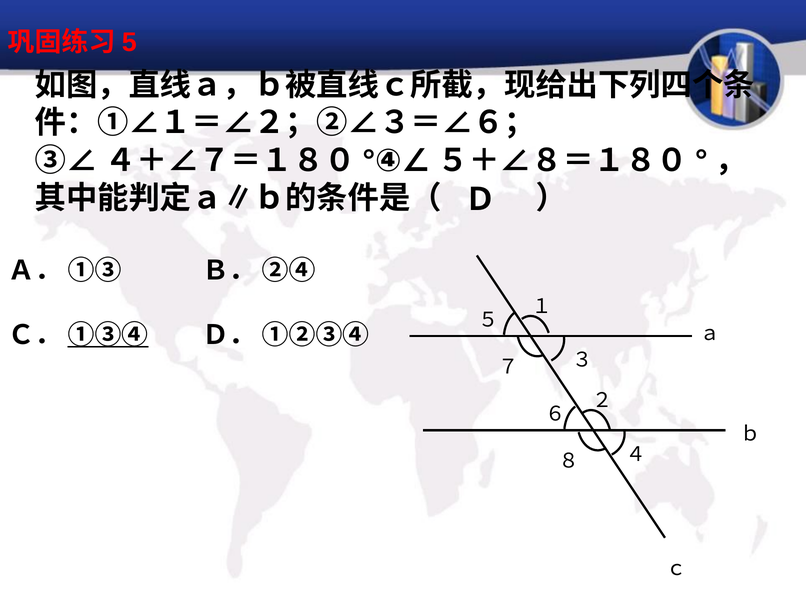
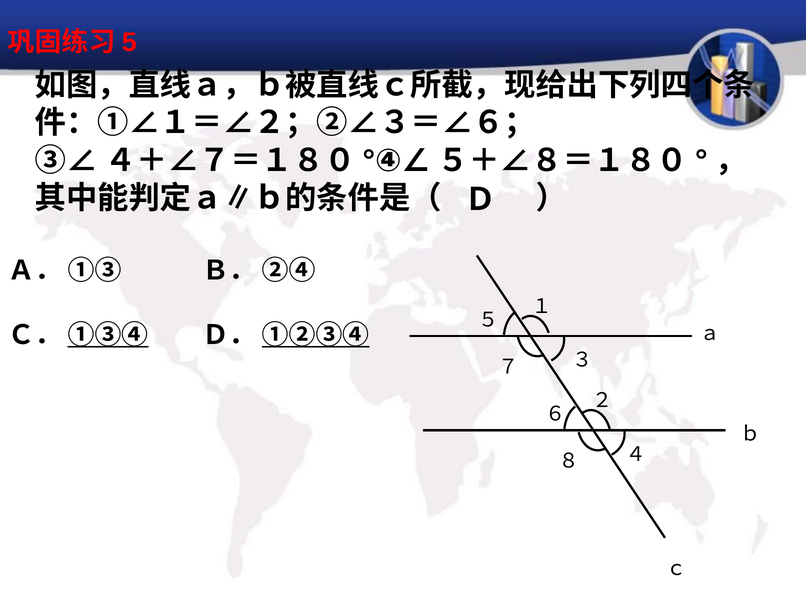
①②③④ underline: none -> present
